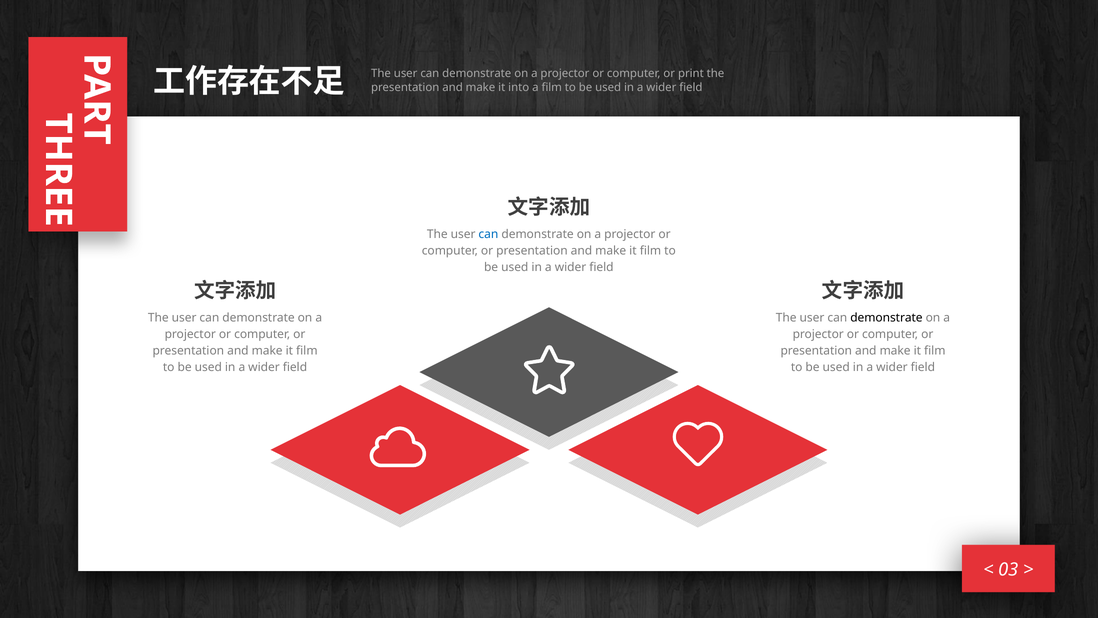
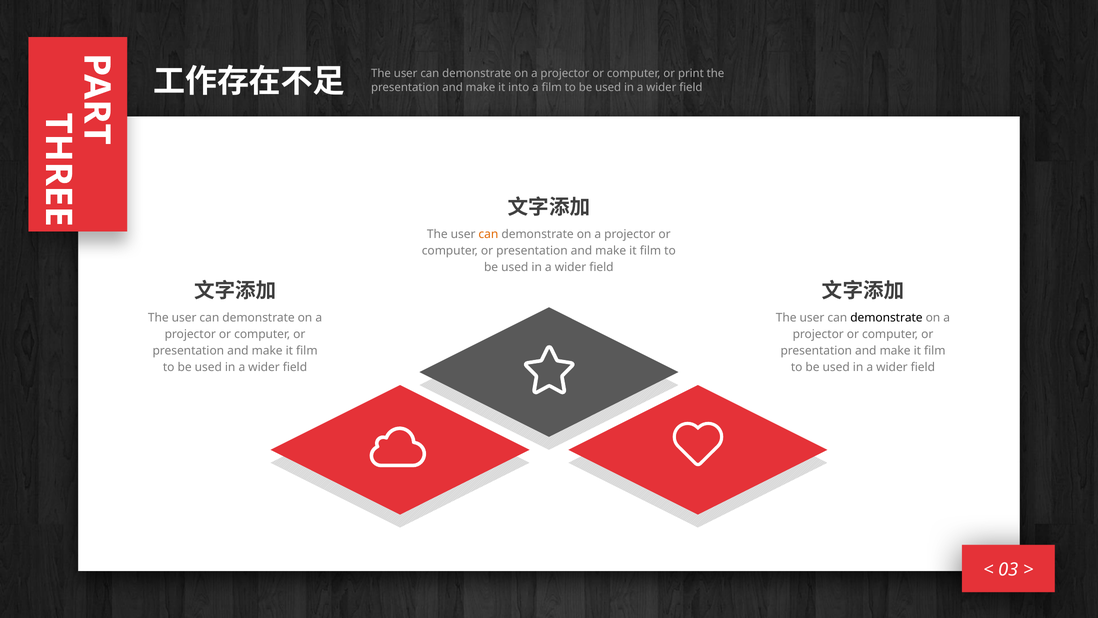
can at (488, 234) colour: blue -> orange
